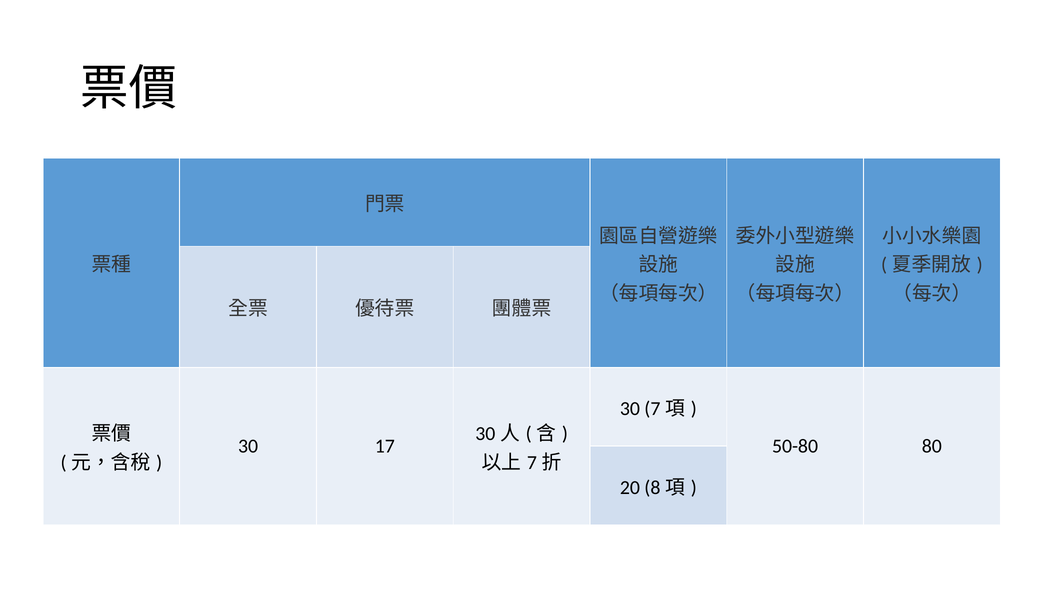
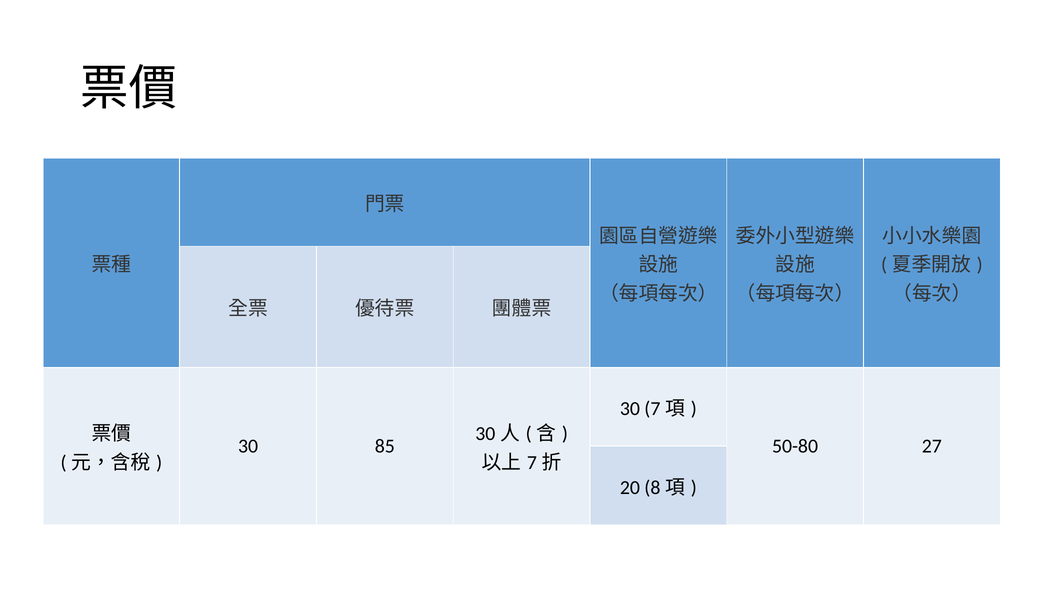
17: 17 -> 85
80: 80 -> 27
